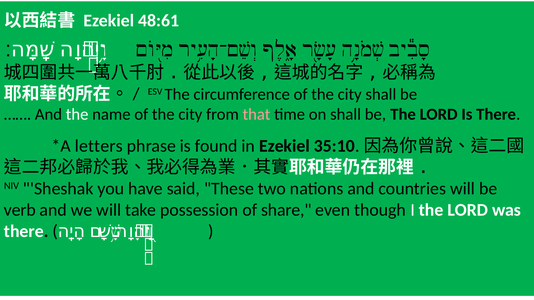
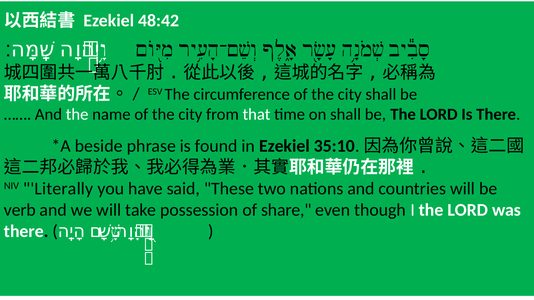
48:61: 48:61 -> 48:42
that colour: pink -> white
letters: letters -> beside
Sheshak: Sheshak -> Literally
